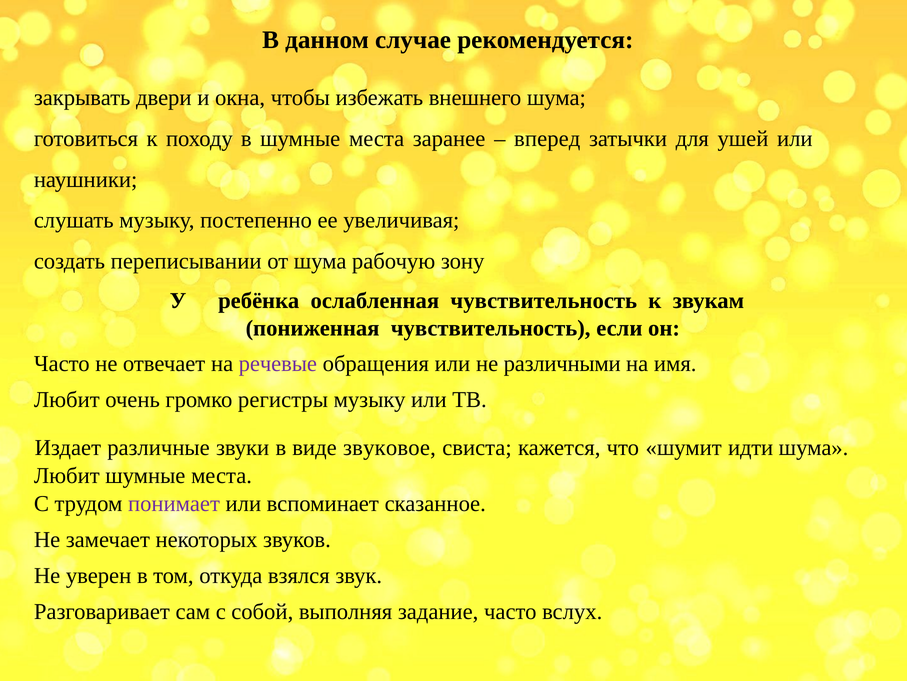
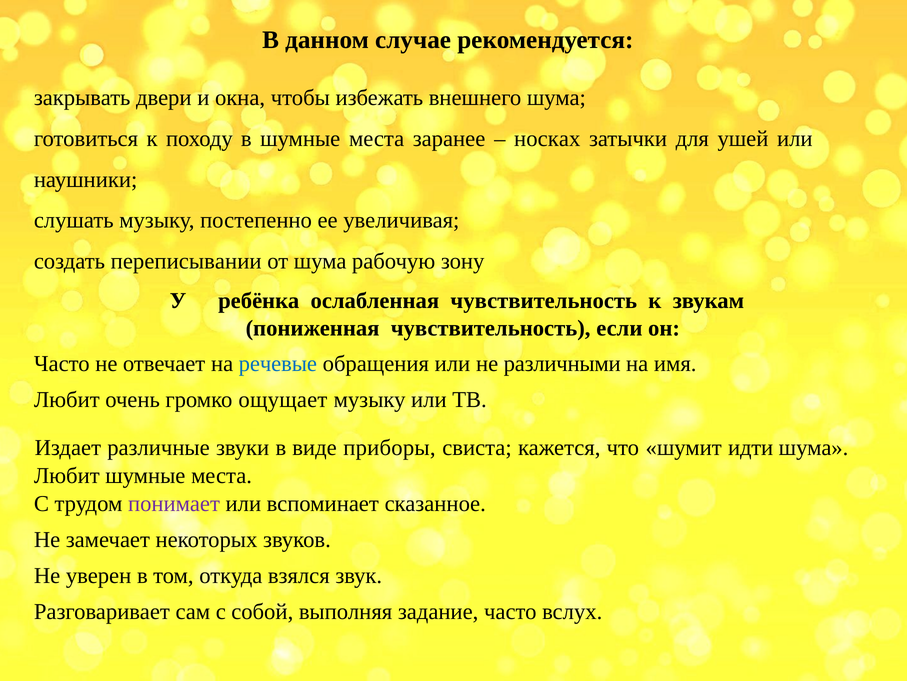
вперед: вперед -> носках
речевые colour: purple -> blue
регистры: регистры -> ощущает
звуковое: звуковое -> приборы
